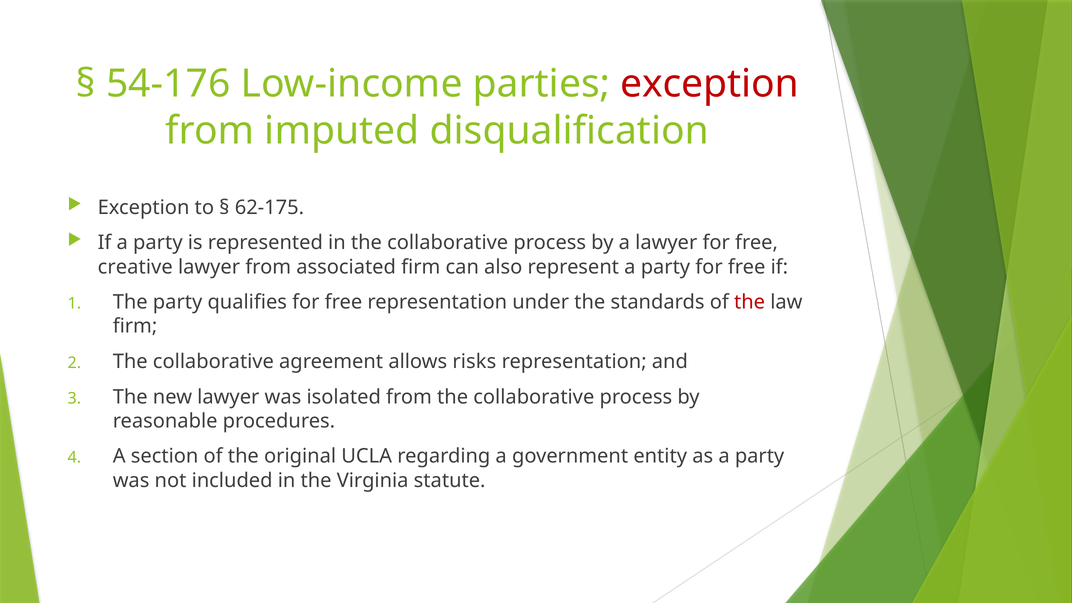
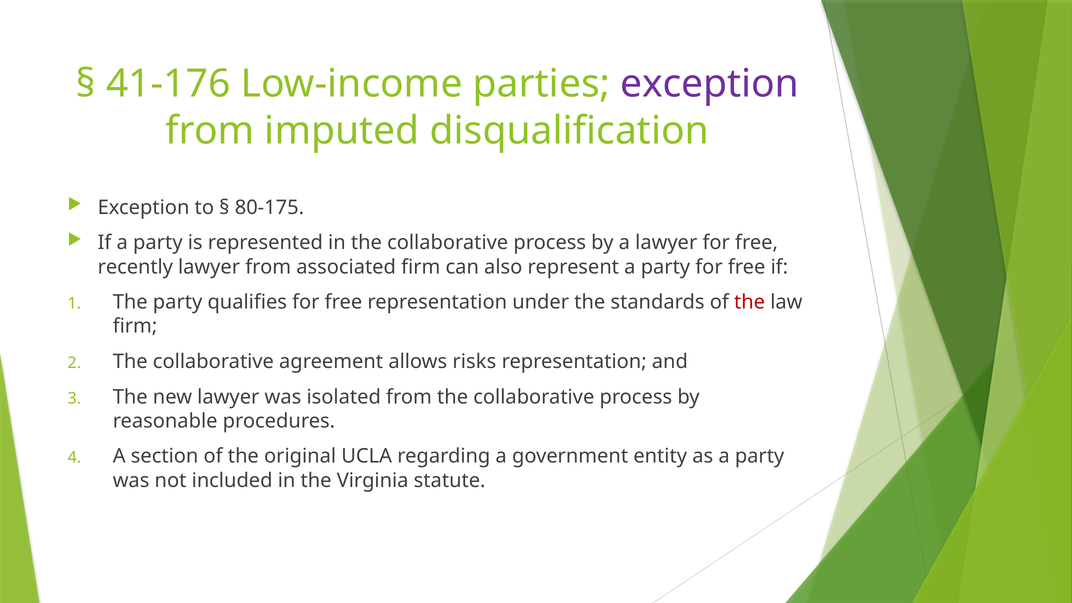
54-176: 54-176 -> 41-176
exception at (710, 84) colour: red -> purple
62-175: 62-175 -> 80-175
creative: creative -> recently
